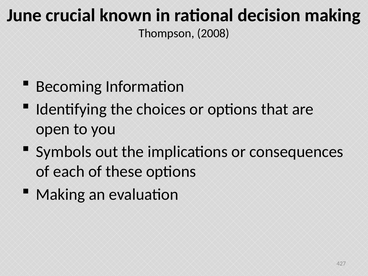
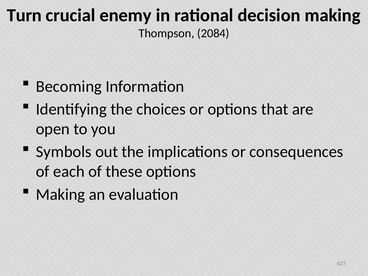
June: June -> Turn
known: known -> enemy
2008: 2008 -> 2084
